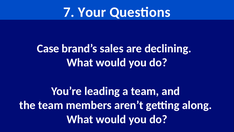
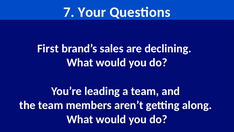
Case: Case -> First
